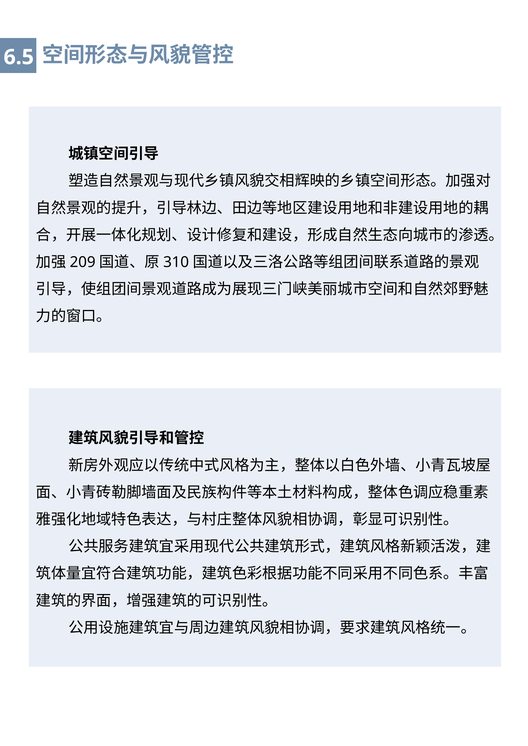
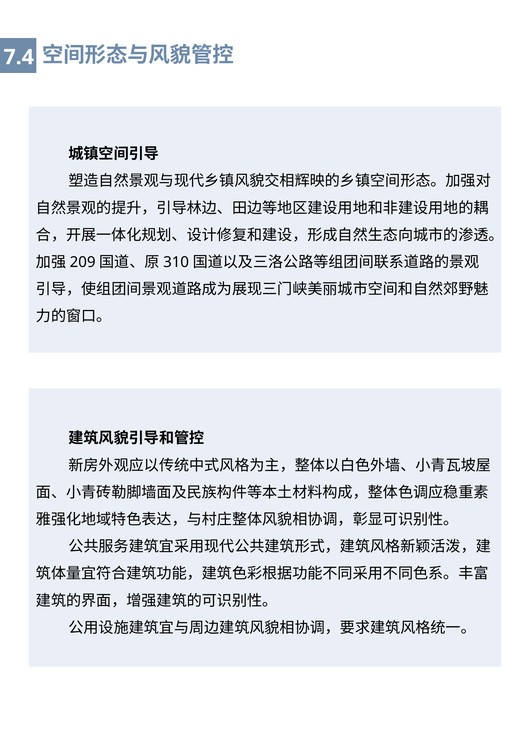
6.5: 6.5 -> 7.4
